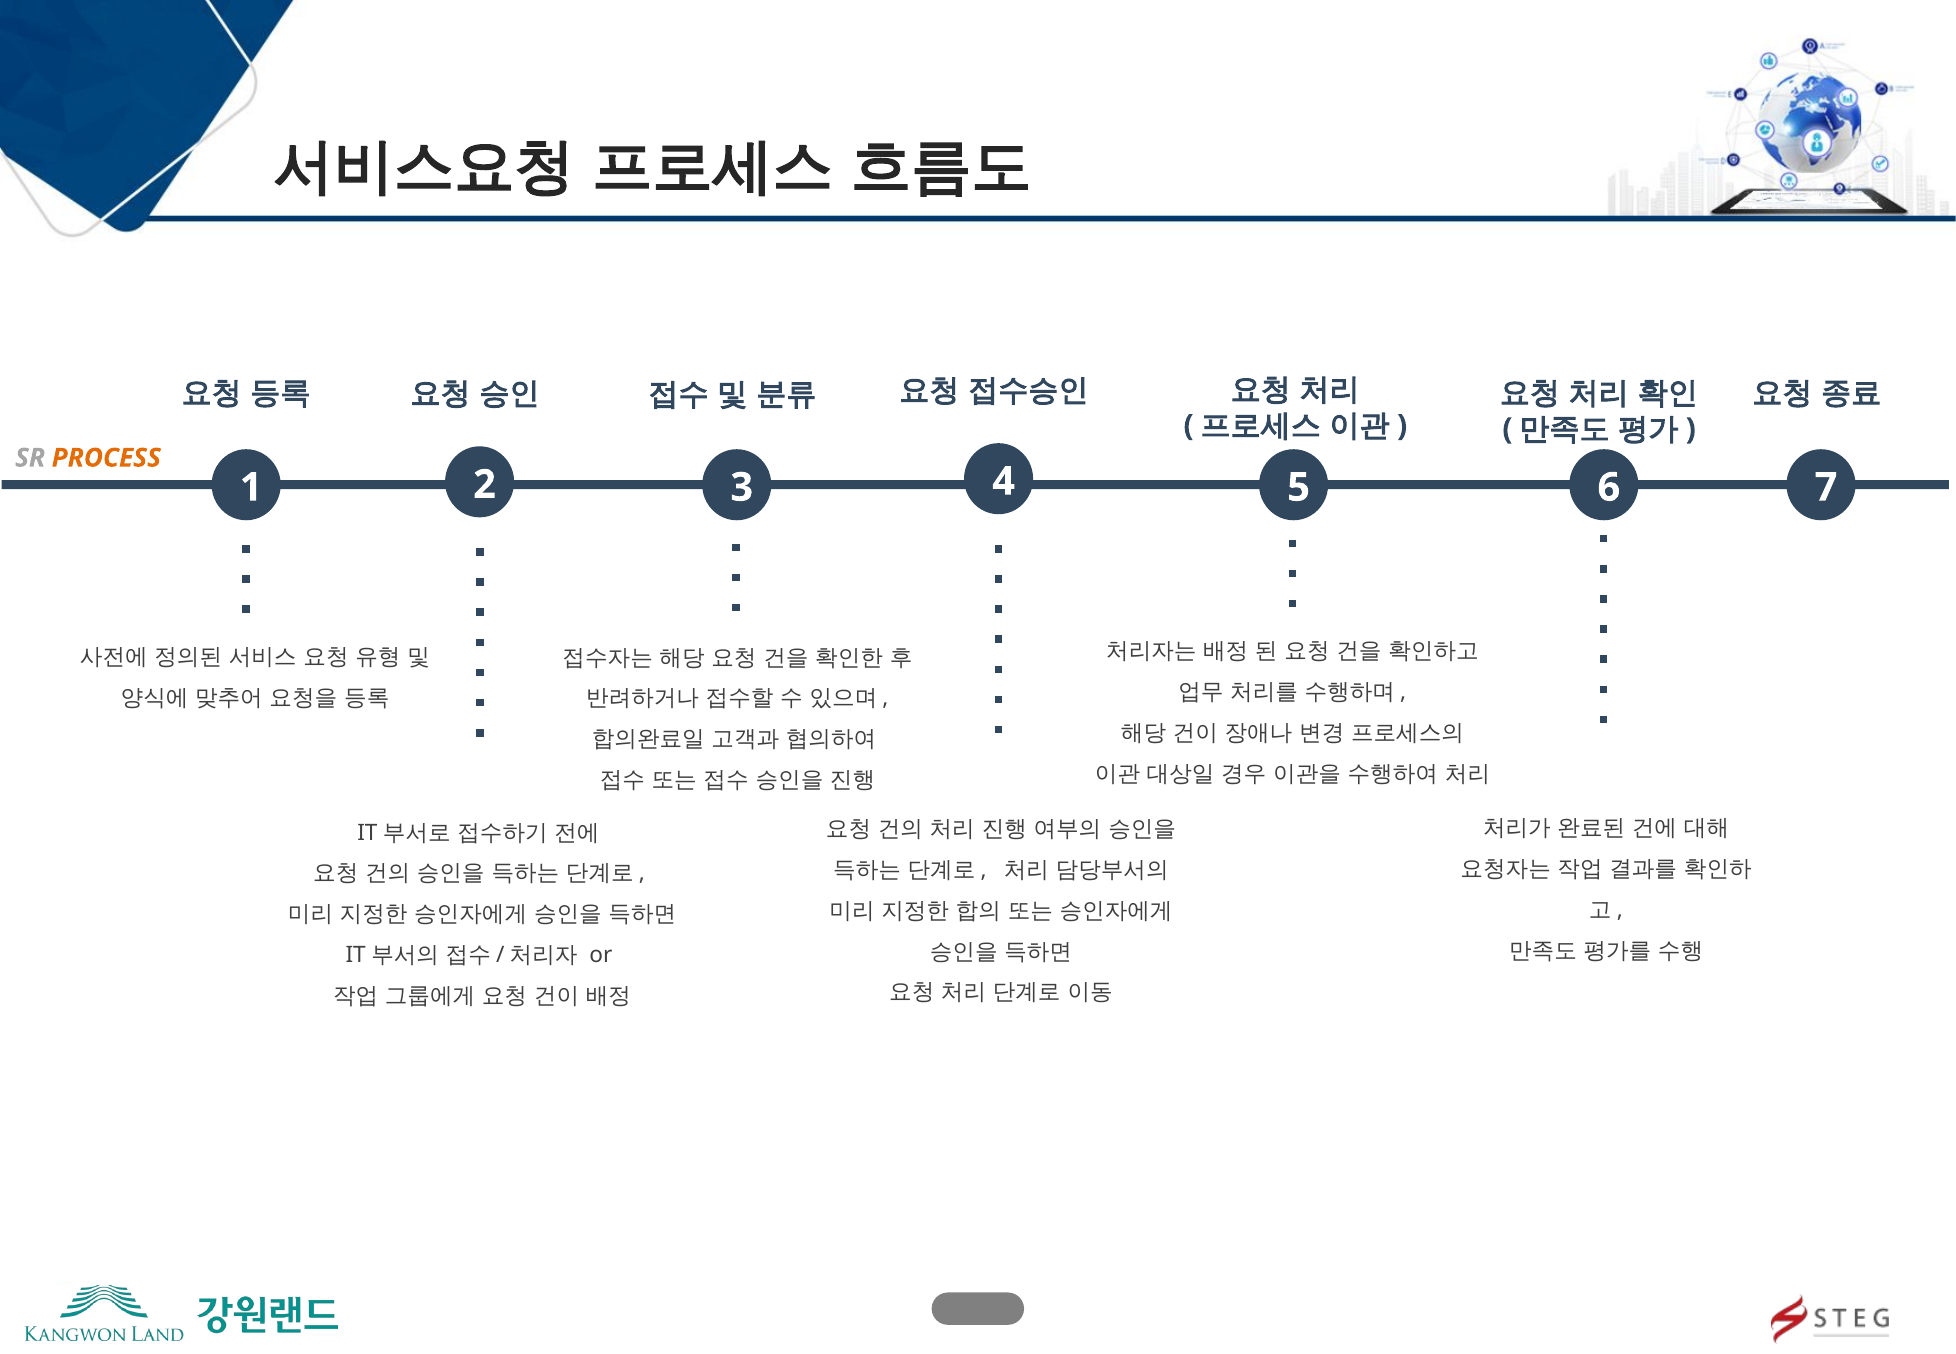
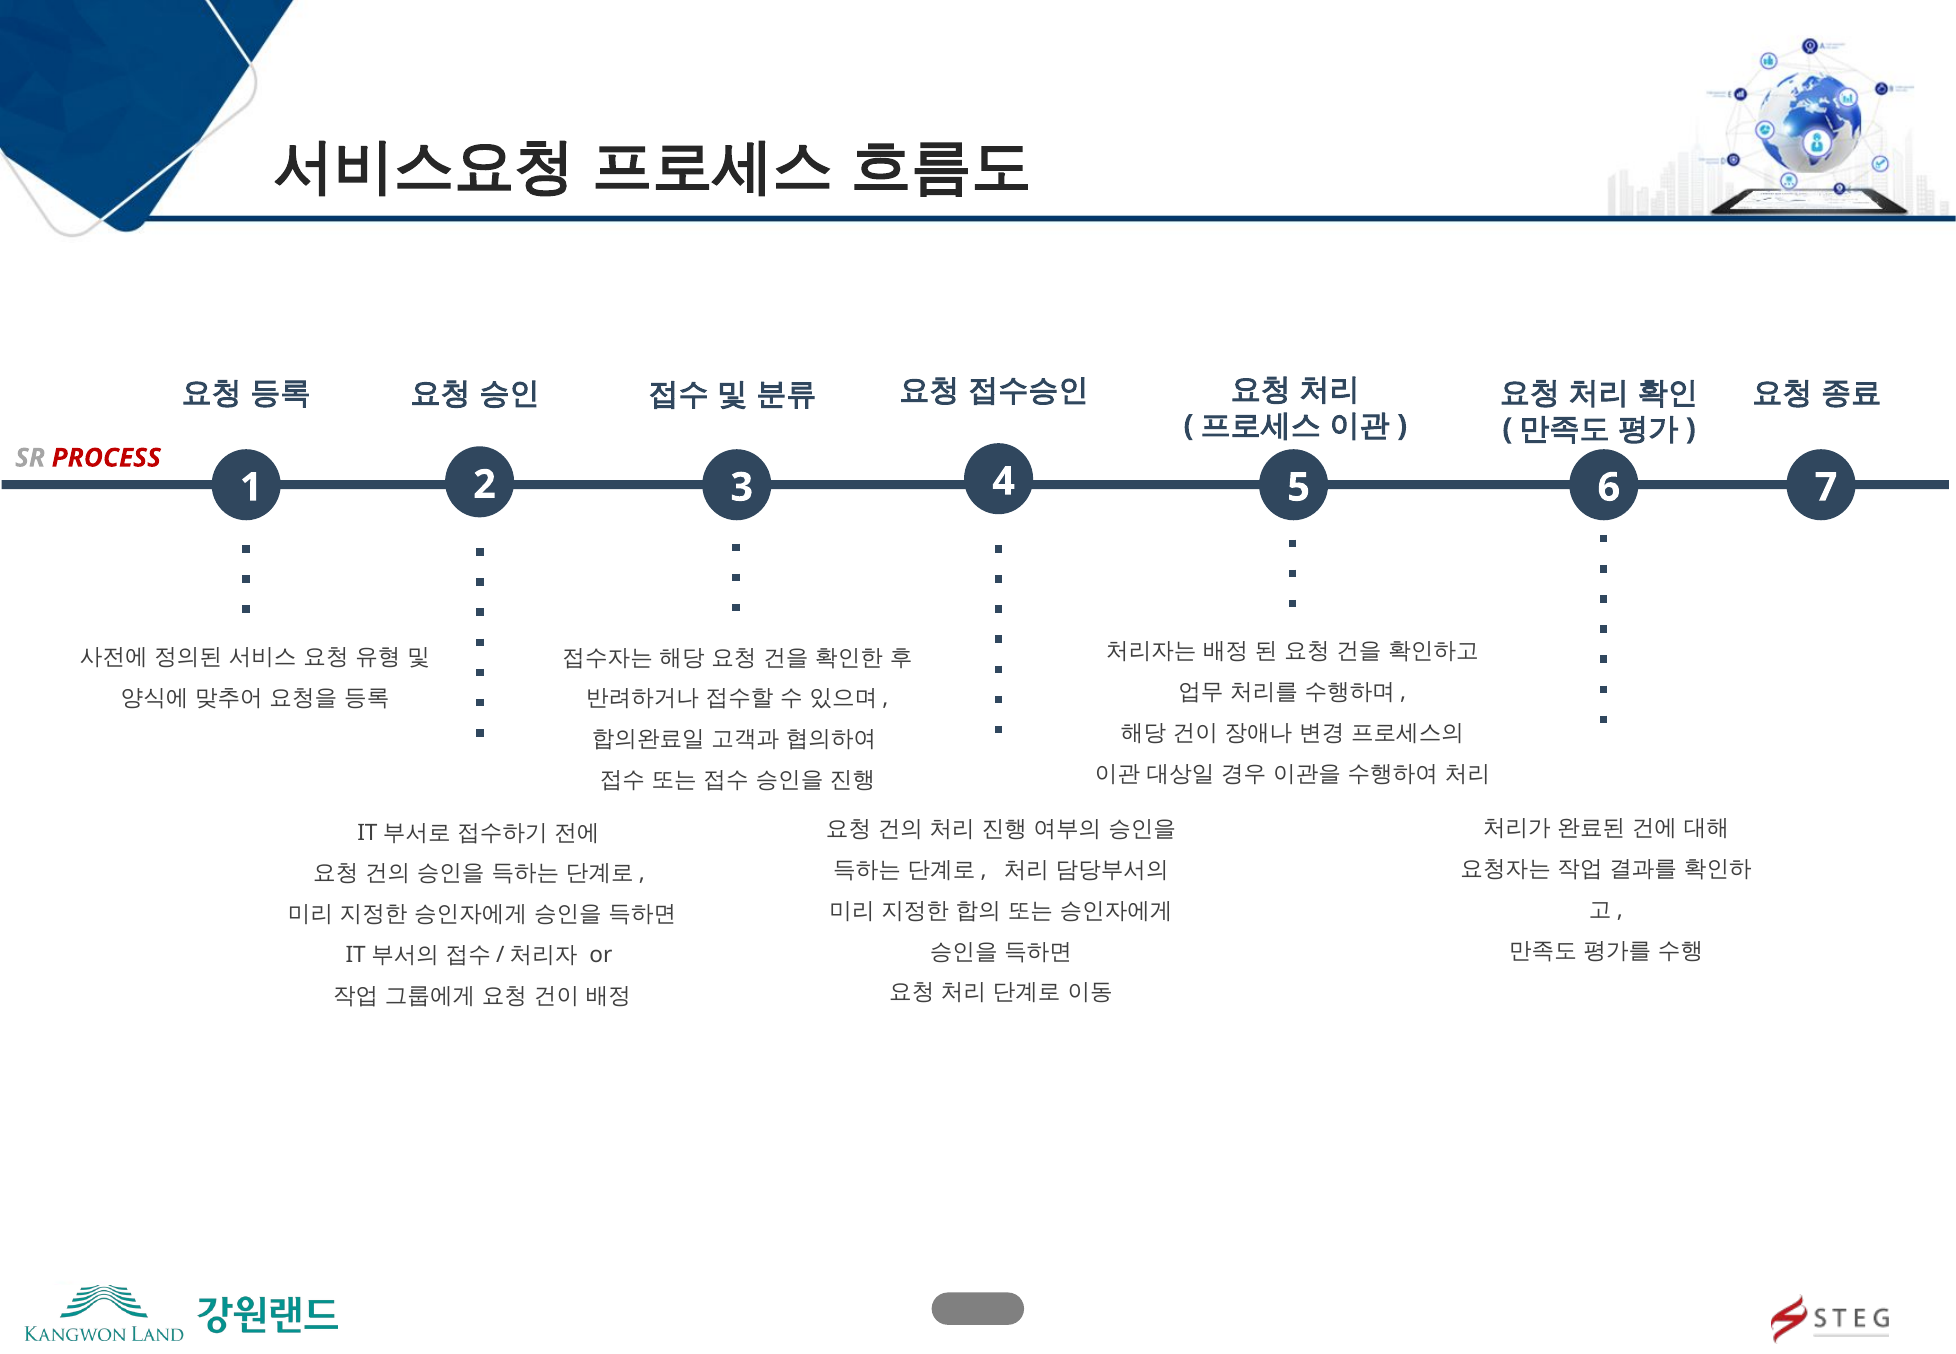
PROCESS colour: orange -> red
